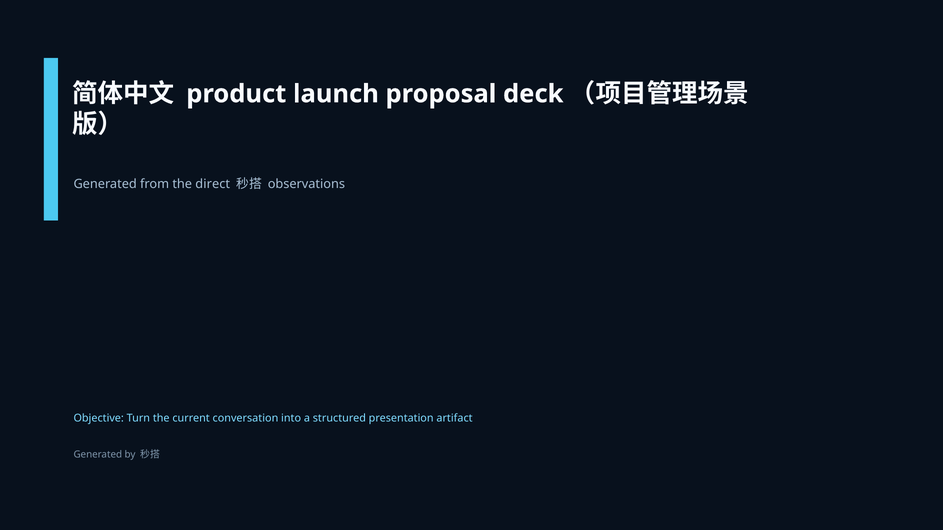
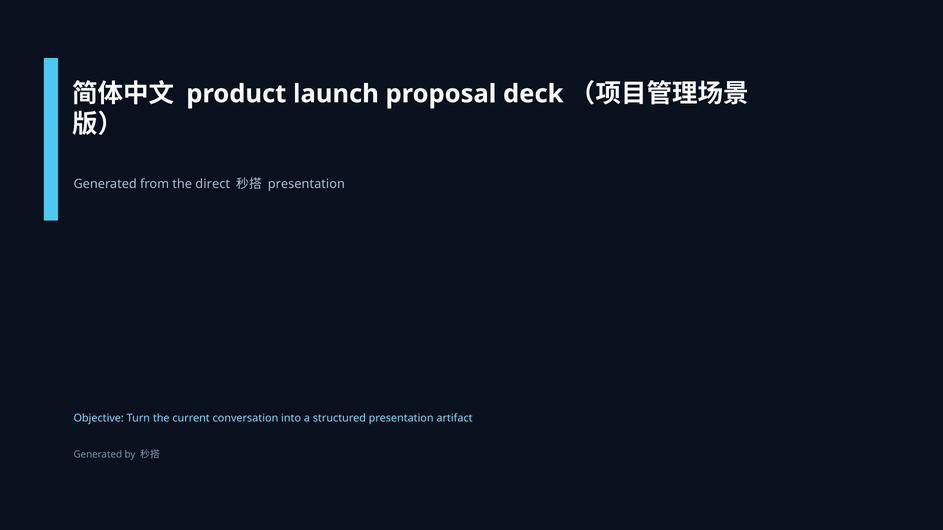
observations at (306, 184): observations -> presentation
